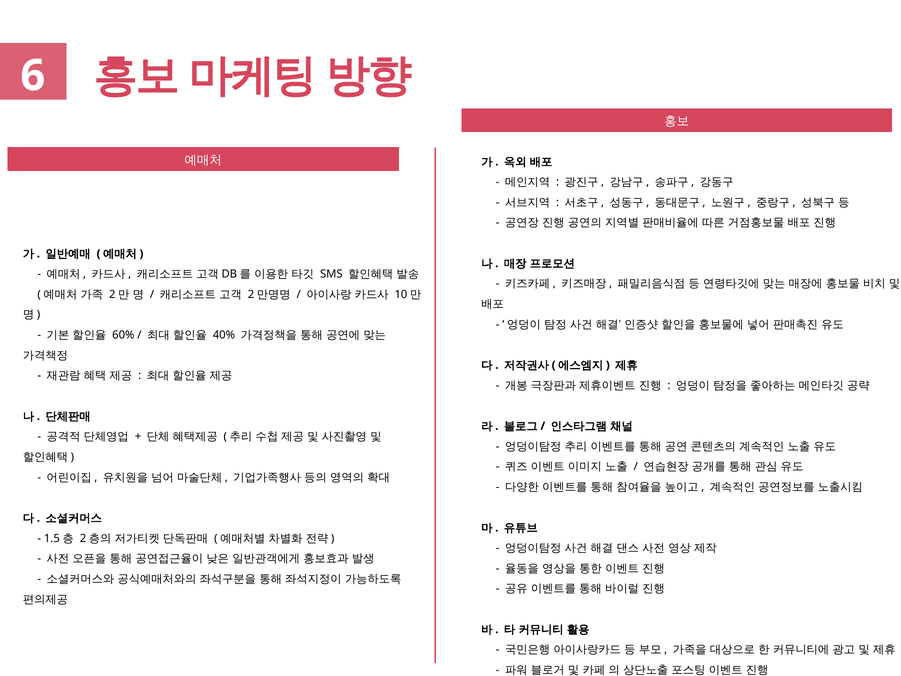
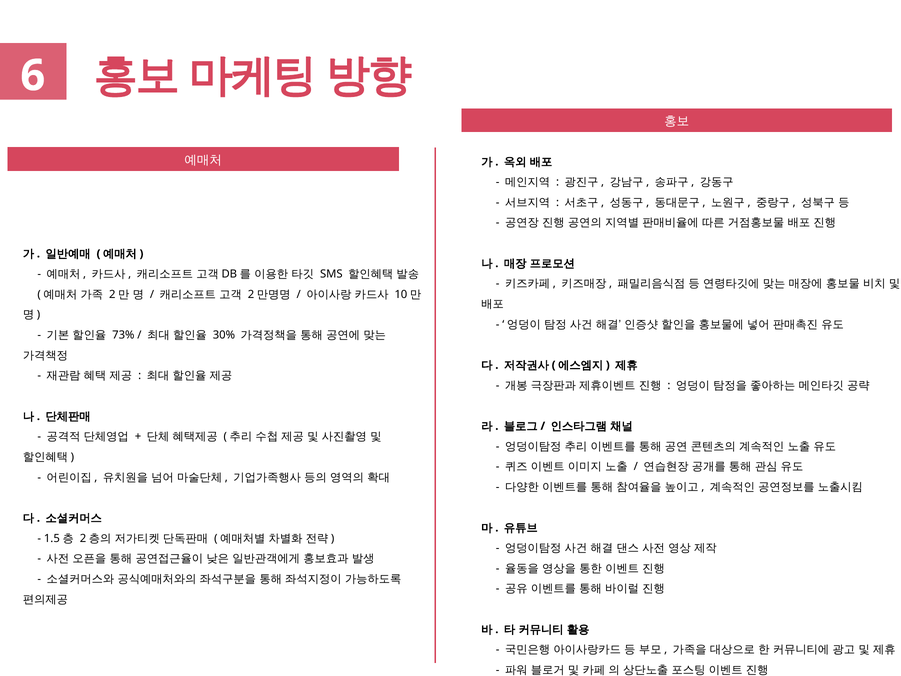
60%: 60% -> 73%
40%: 40% -> 30%
